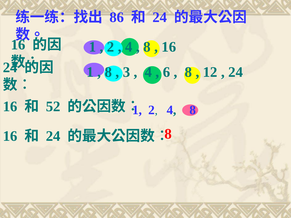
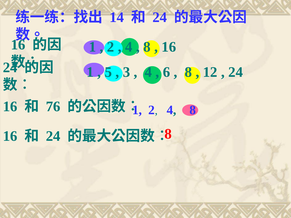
86: 86 -> 14
8 at (108, 72): 8 -> 5
52: 52 -> 76
